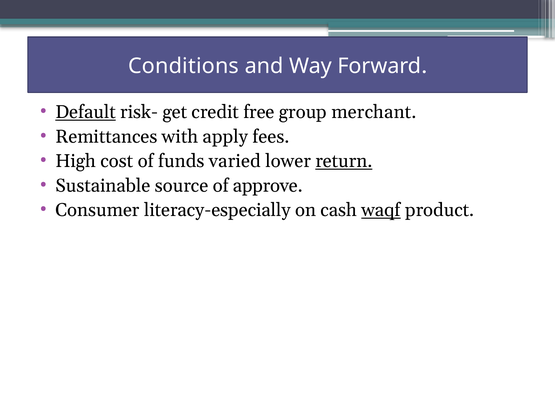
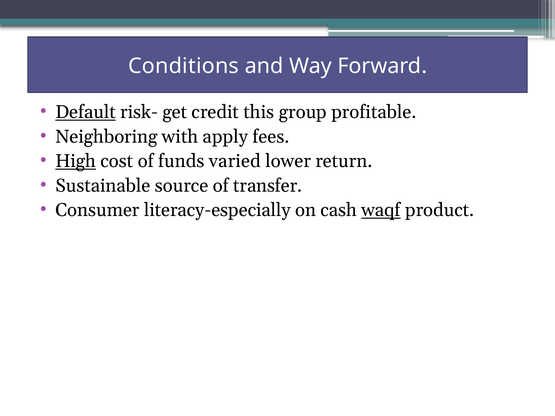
free: free -> this
merchant: merchant -> profitable
Remittances: Remittances -> Neighboring
High underline: none -> present
return underline: present -> none
approve: approve -> transfer
